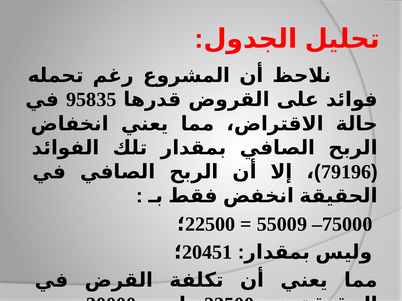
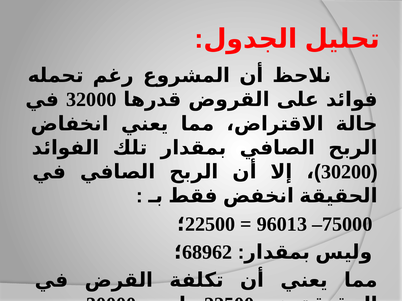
95835: 95835 -> 32000
79196: 79196 -> 30200
55009: 55009 -> 96013
20451: 20451 -> 68962
